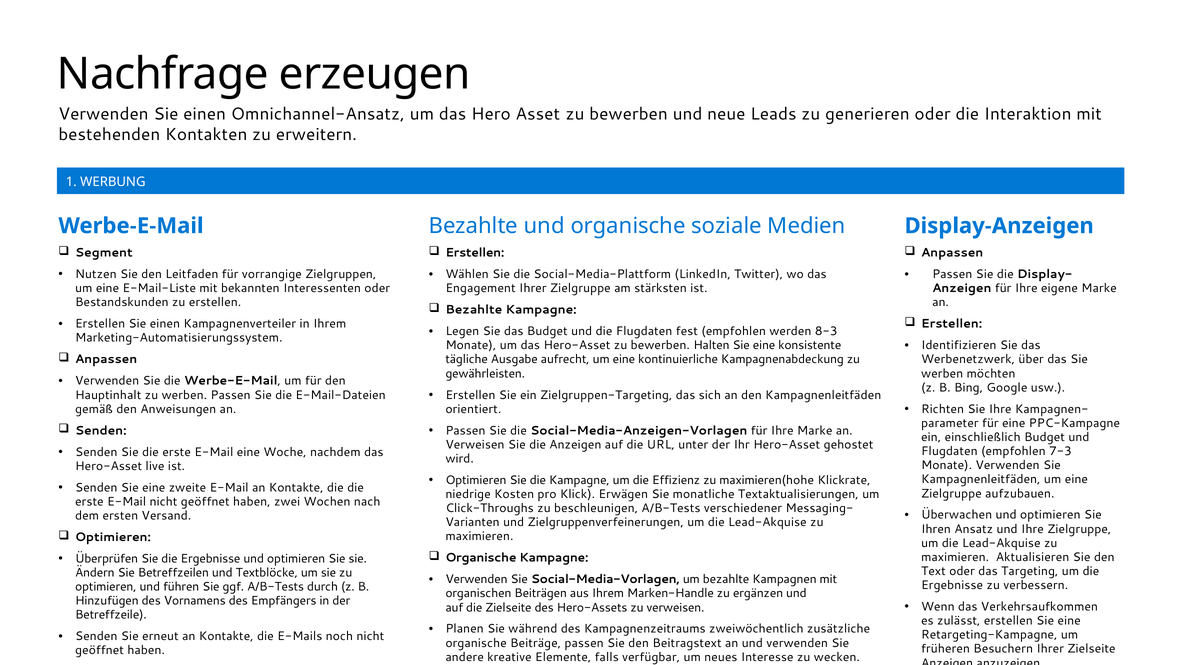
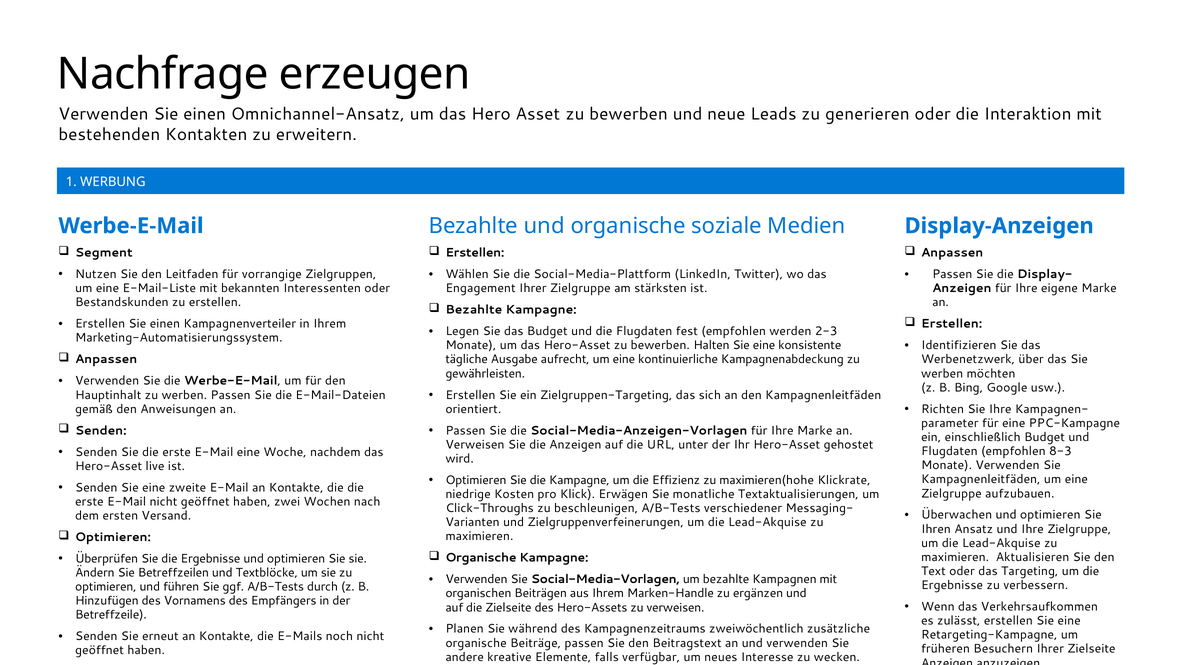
8-3: 8-3 -> 2-3
7-3: 7-3 -> 8-3
